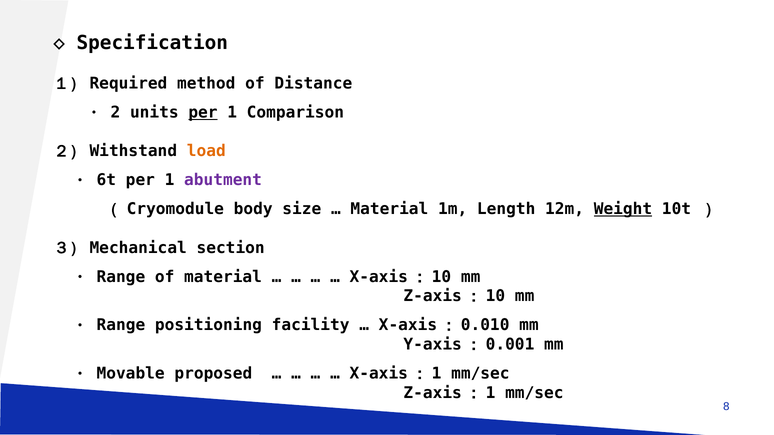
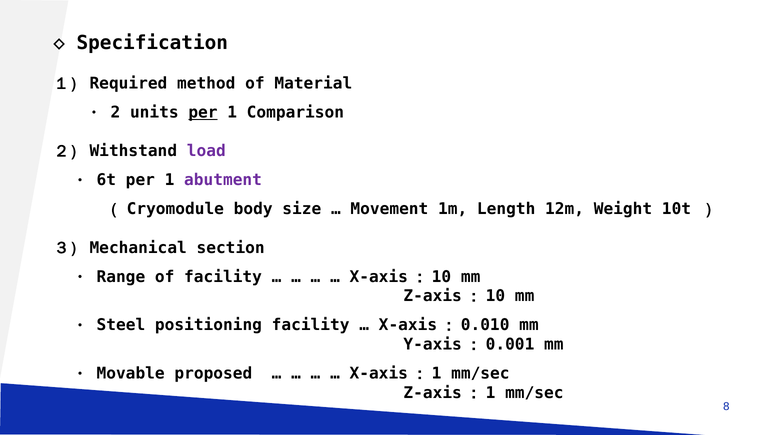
Distance: Distance -> Material
load colour: orange -> purple
Material at (389, 209): Material -> Movement
Weight underline: present -> none
of material: material -> facility
Range at (121, 325): Range -> Steel
